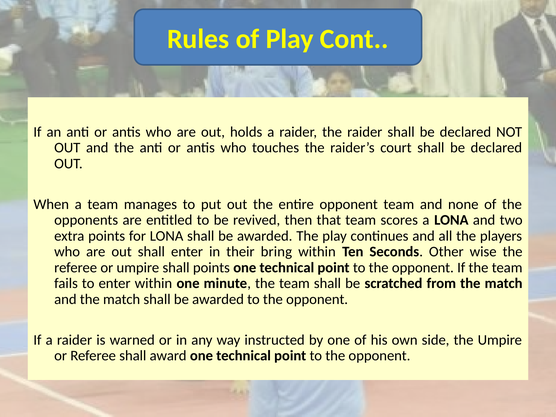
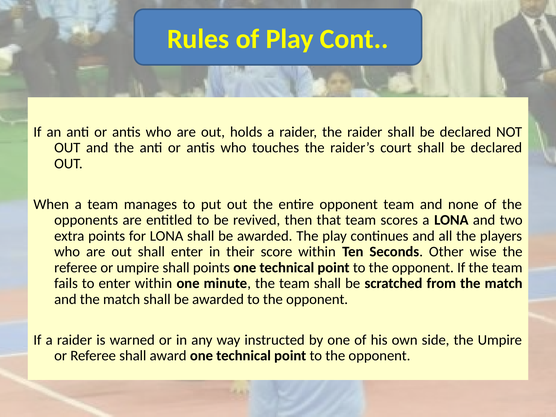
bring: bring -> score
